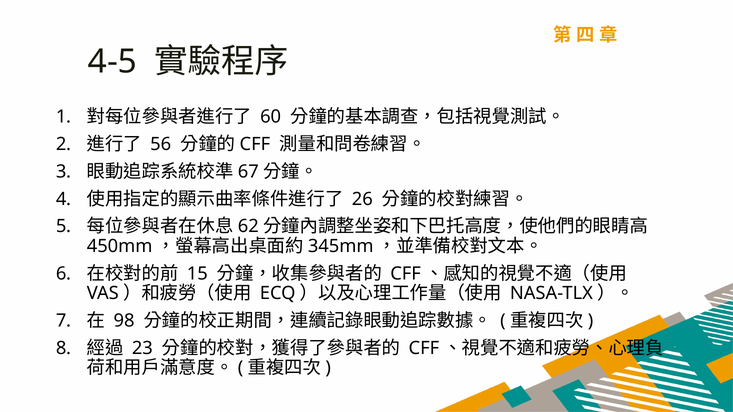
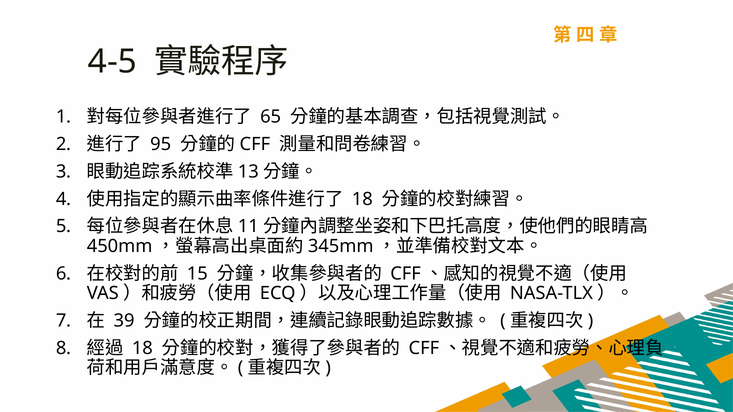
60: 60 -> 65
56: 56 -> 95
67: 67 -> 13
26 at (362, 199): 26 -> 18
62: 62 -> 11
98: 98 -> 39
23 at (142, 348): 23 -> 18
